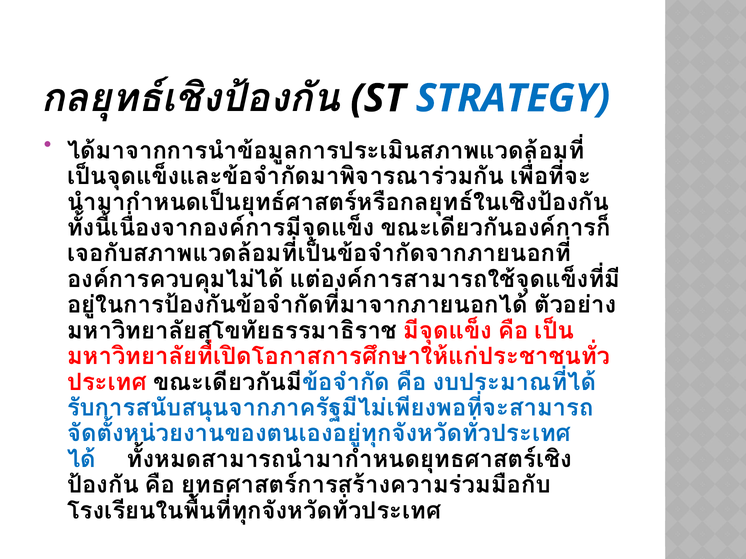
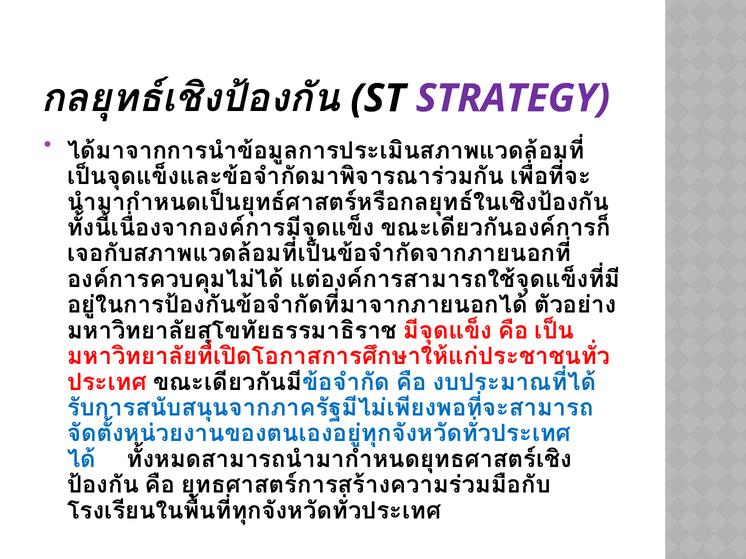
STRATEGY colour: blue -> purple
